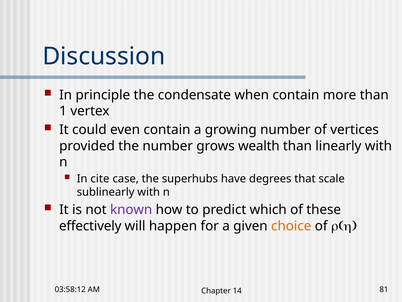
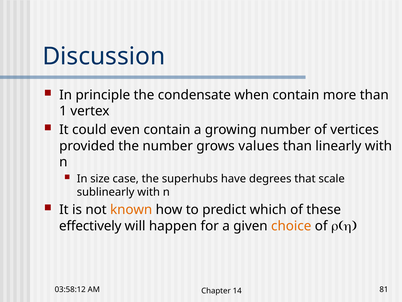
wealth: wealth -> values
cite: cite -> size
known colour: purple -> orange
